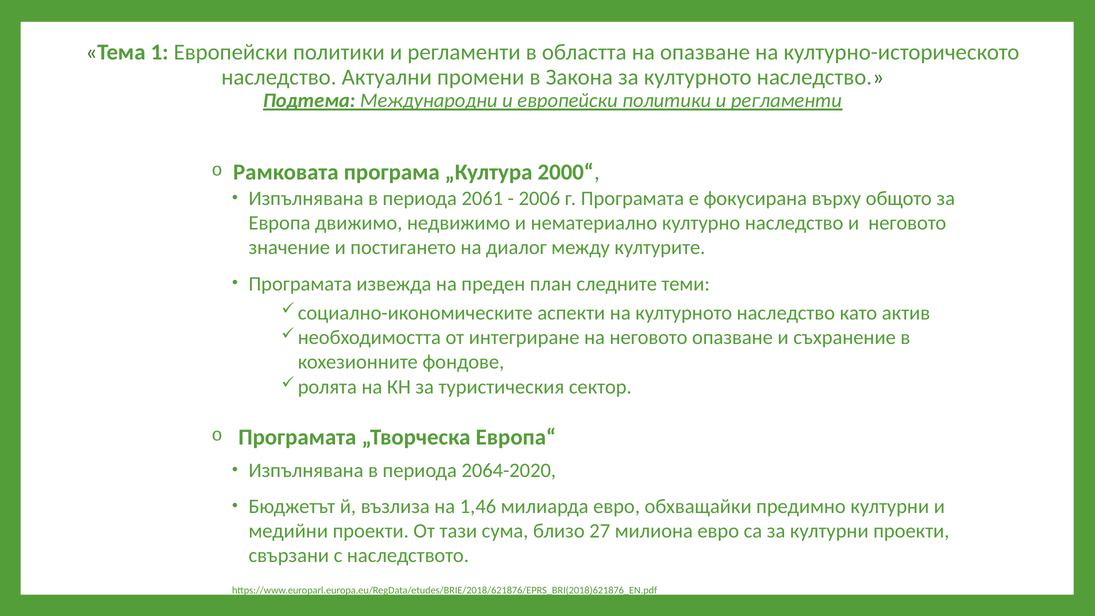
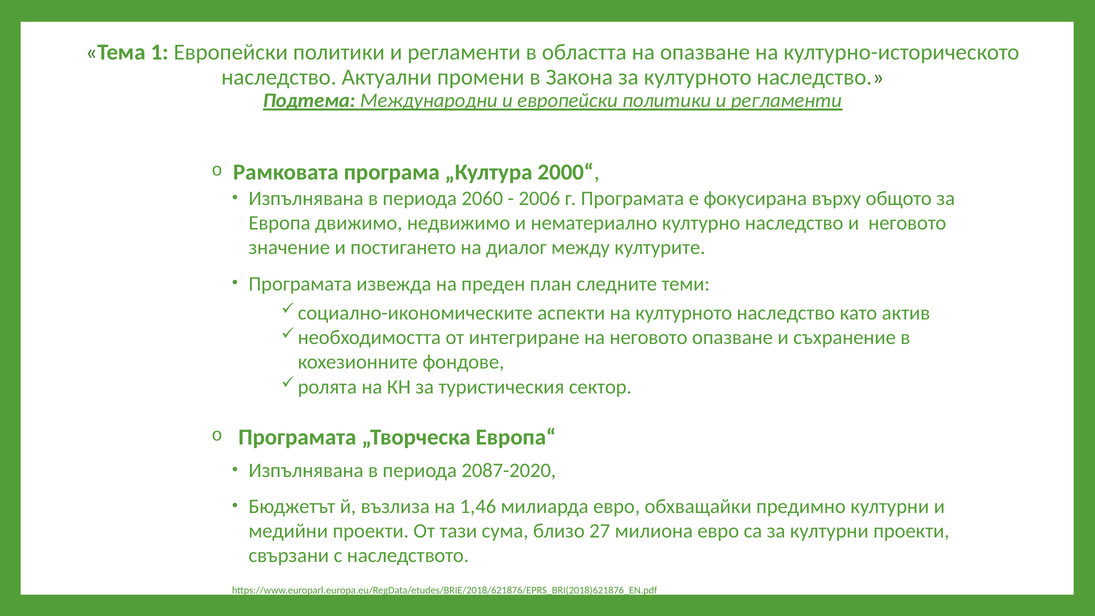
2061: 2061 -> 2060
2064-2020: 2064-2020 -> 2087-2020
